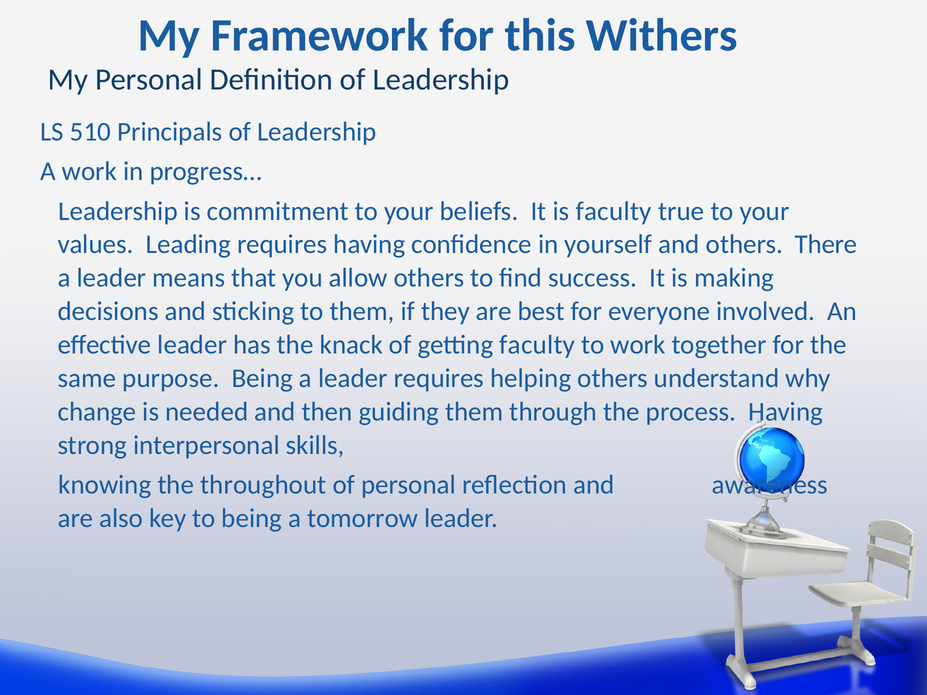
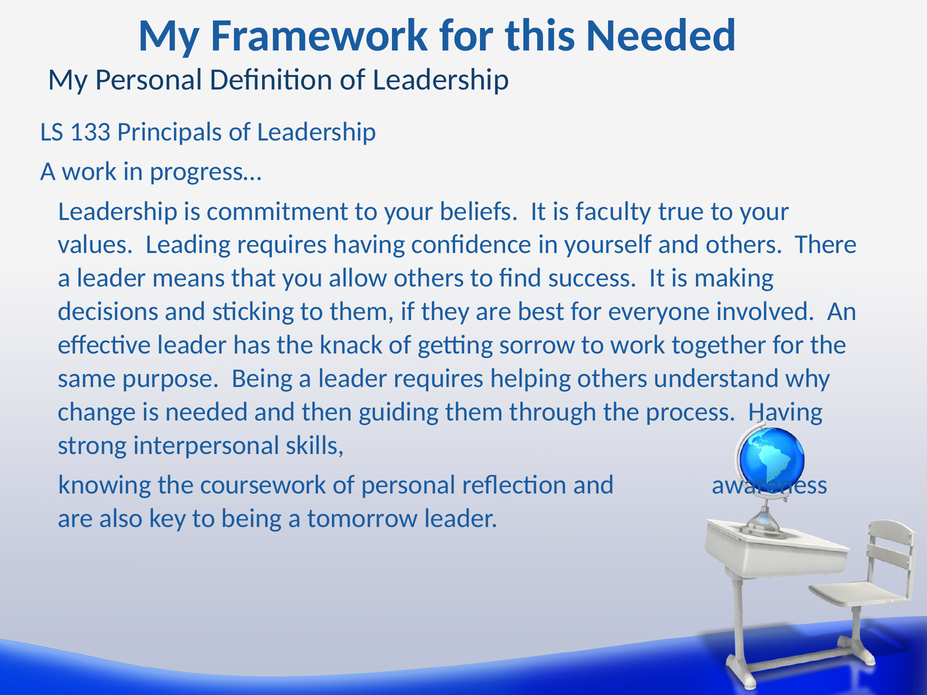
this Withers: Withers -> Needed
510: 510 -> 133
getting faculty: faculty -> sorrow
throughout: throughout -> coursework
